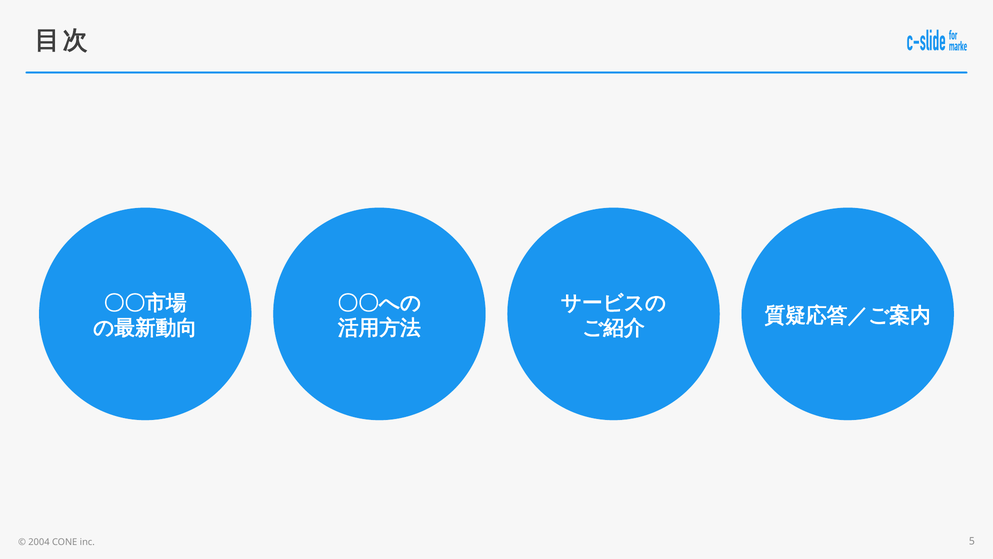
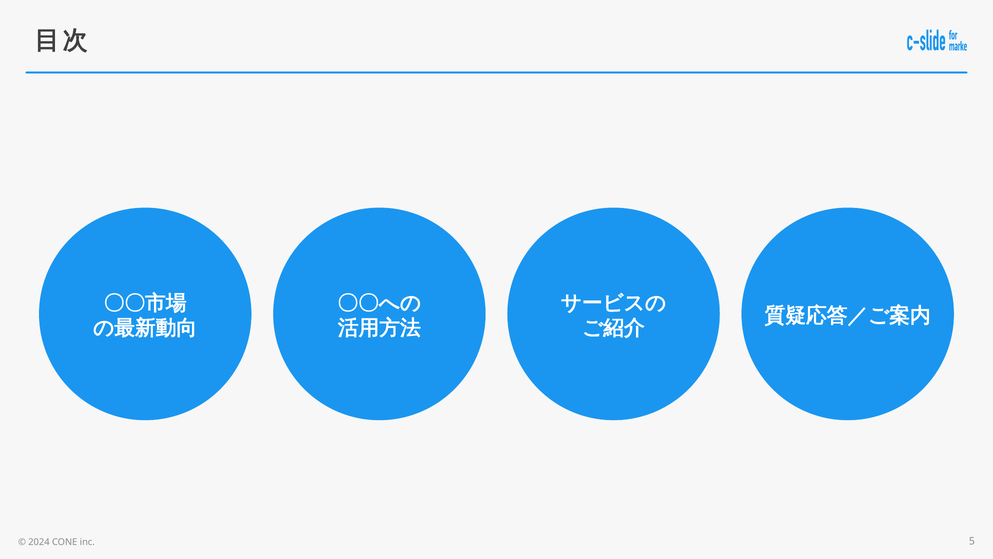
2004: 2004 -> 2024
